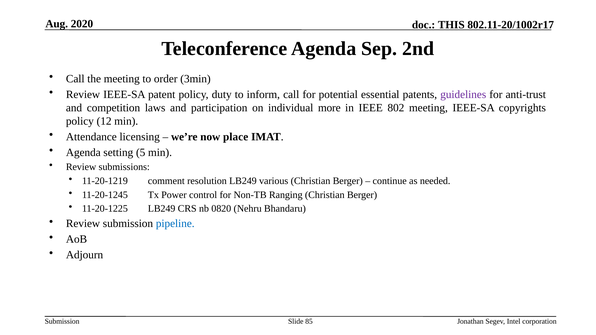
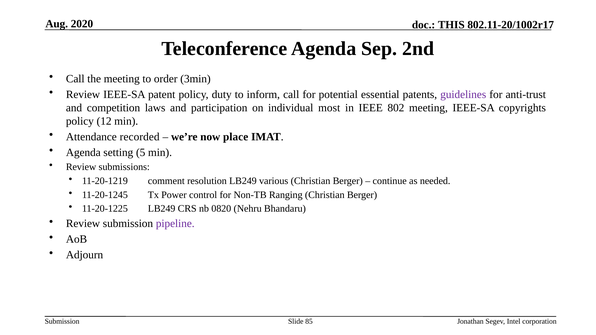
more: more -> most
licensing: licensing -> recorded
pipeline colour: blue -> purple
